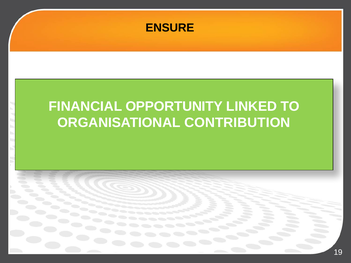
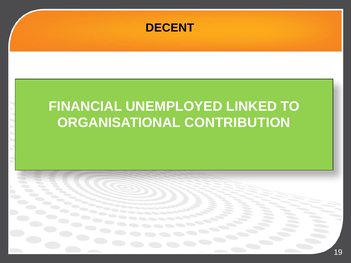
ENSURE: ENSURE -> DECENT
OPPORTUNITY: OPPORTUNITY -> UNEMPLOYED
